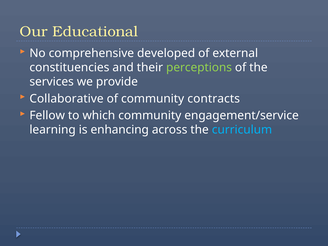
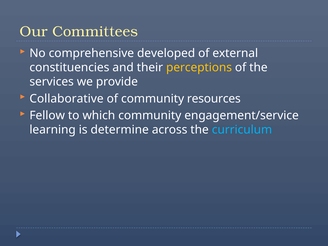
Educational: Educational -> Committees
perceptions colour: light green -> yellow
contracts: contracts -> resources
enhancing: enhancing -> determine
